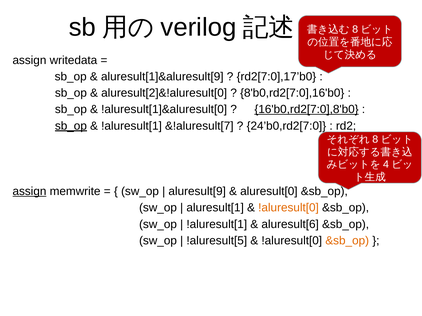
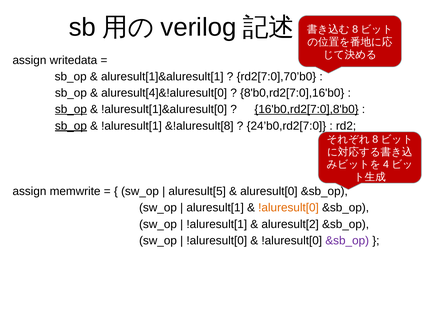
aluresult[1]&aluresult[9: aluresult[1]&aluresult[9 -> aluresult[1]&aluresult[1
rd2[7:0],17’b0: rd2[7:0],17’b0 -> rd2[7:0],70’b0
aluresult[2]&!aluresult[0: aluresult[2]&!aluresult[0 -> aluresult[4]&!aluresult[0
sb_op at (71, 110) underline: none -> present
&!aluresult[7: &!aluresult[7 -> &!aluresult[8
assign at (29, 192) underline: present -> none
aluresult[9: aluresult[9 -> aluresult[5
aluresult[6: aluresult[6 -> aluresult[2
!aluresult[5 at (217, 241): !aluresult[5 -> !aluresult[0
&sb_op at (347, 241) colour: orange -> purple
